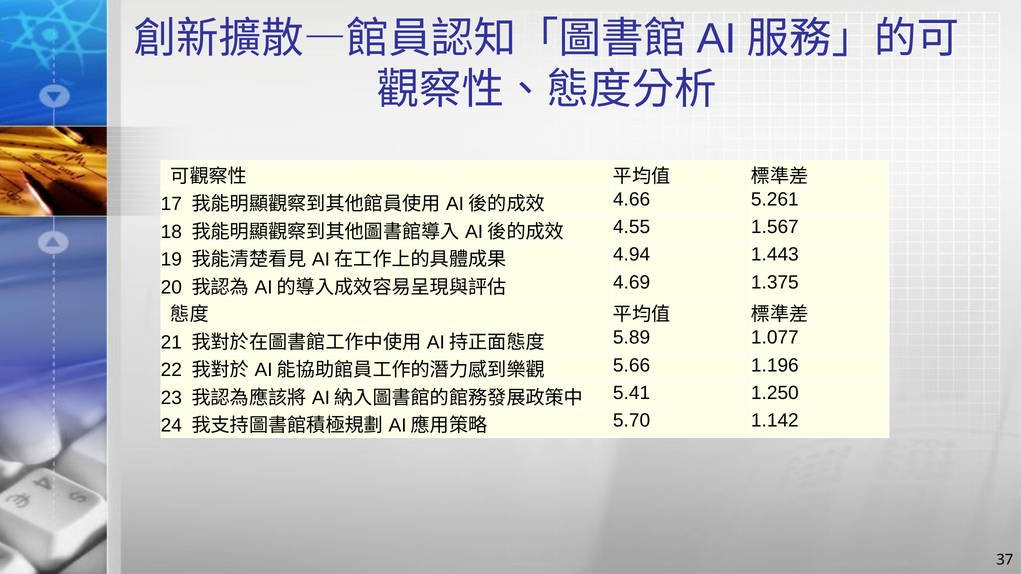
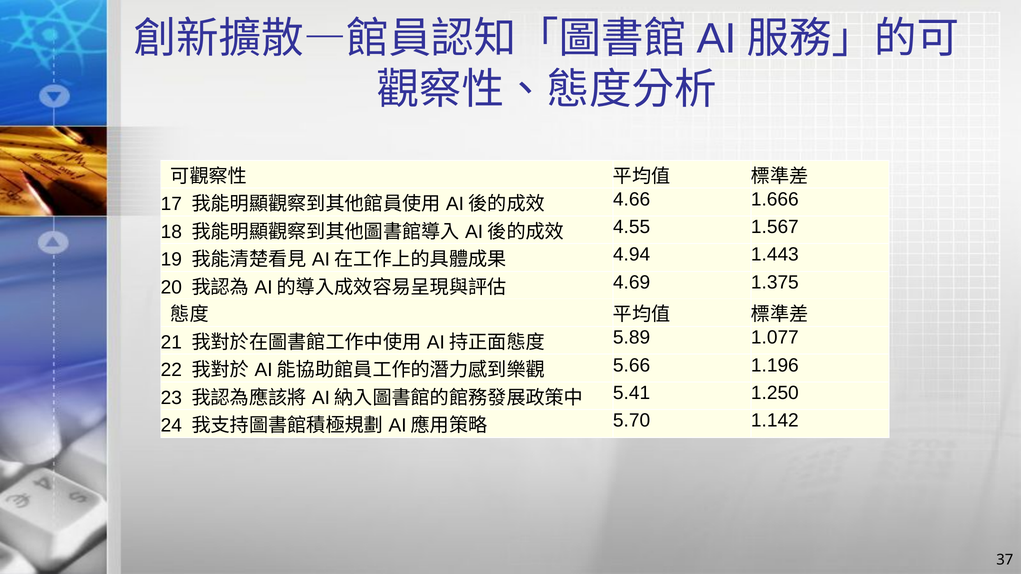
5.261: 5.261 -> 1.666
